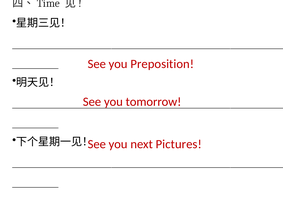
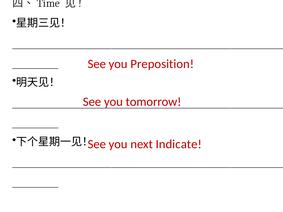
Pictures: Pictures -> Indicate
